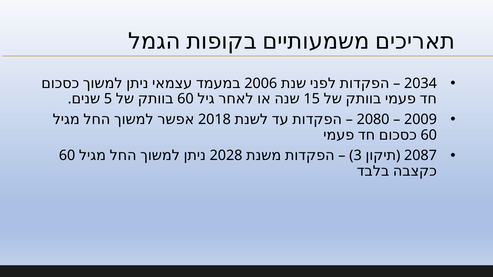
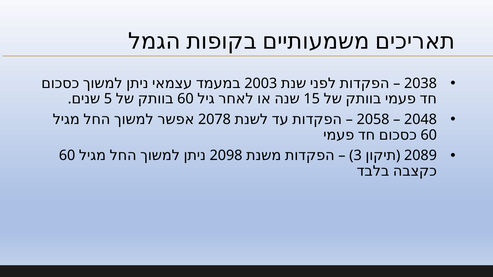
2006: 2006 -> 2003
2034: 2034 -> 2038
2018: 2018 -> 2078
2080: 2080 -> 2058
2009: 2009 -> 2048
2028: 2028 -> 2098
2087: 2087 -> 2089
